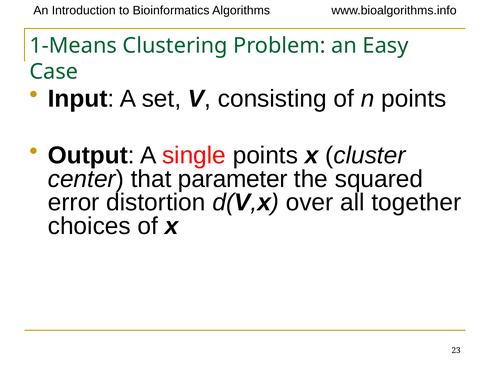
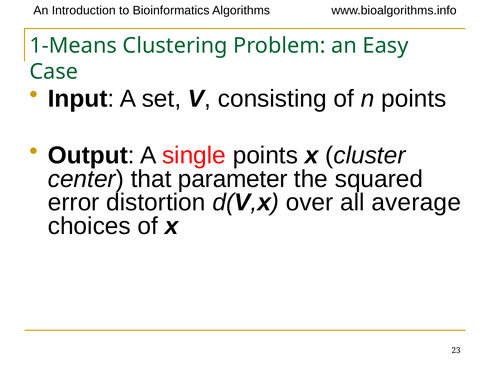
together: together -> average
